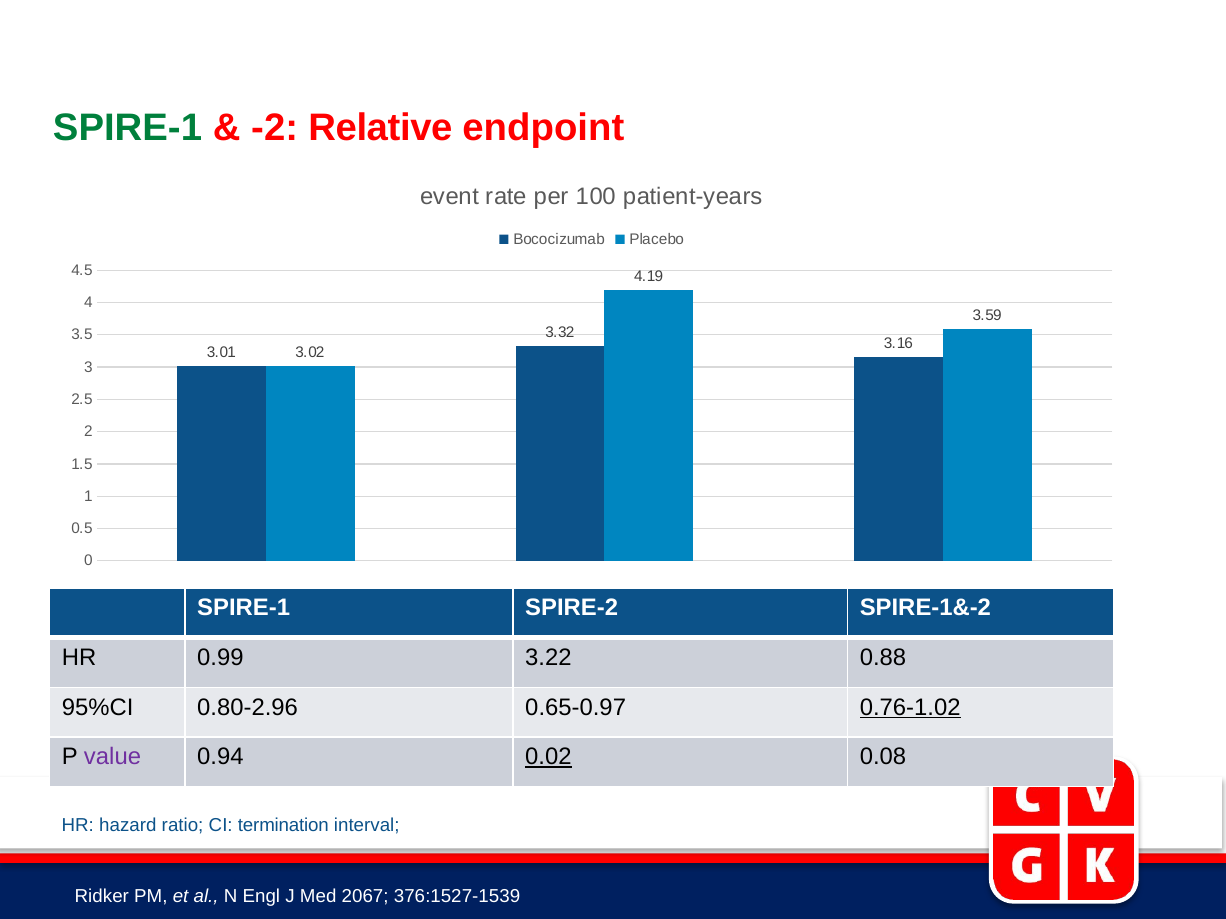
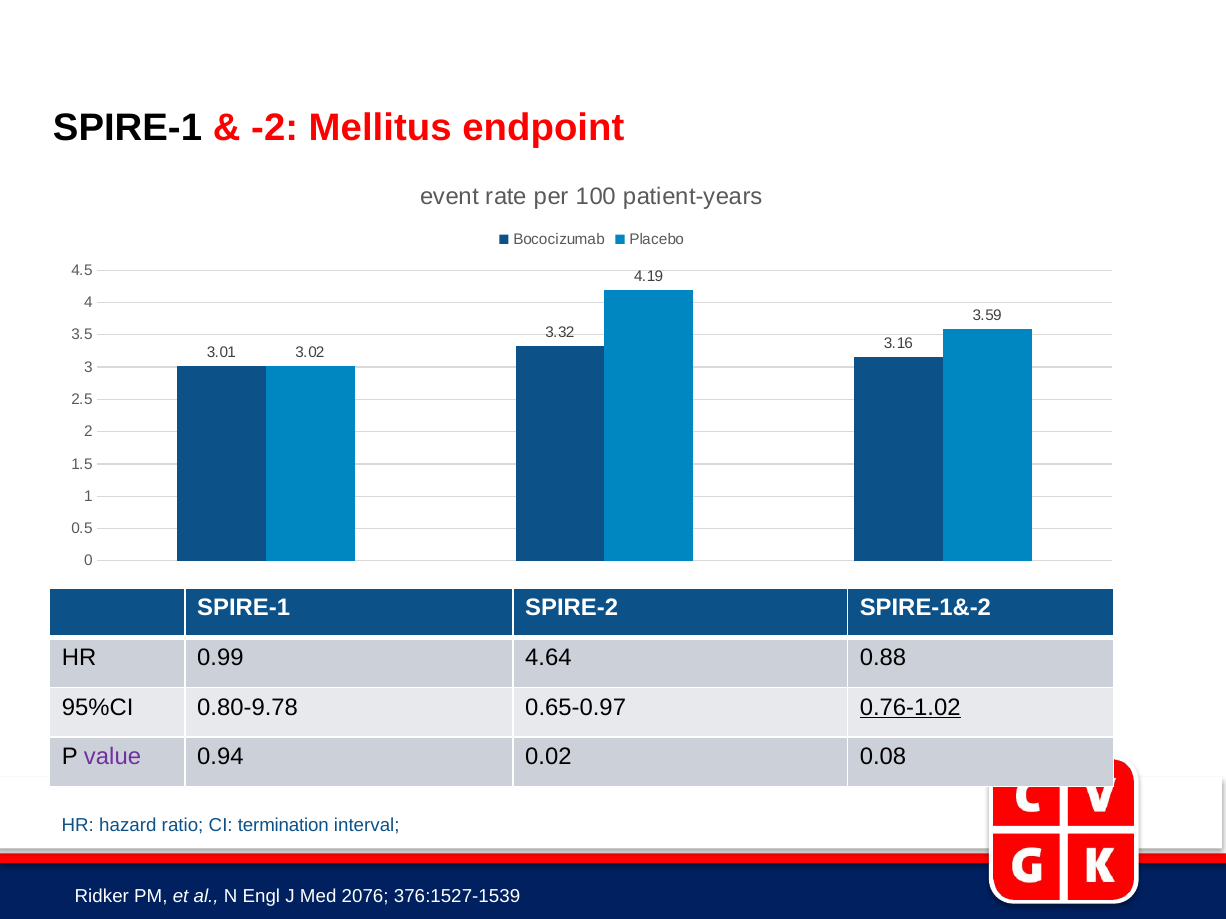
SPIRE-1 at (128, 128) colour: green -> black
Relative: Relative -> Mellitus
3.22: 3.22 -> 4.64
0.80-2.96: 0.80-2.96 -> 0.80-9.78
0.02 underline: present -> none
2067: 2067 -> 2076
